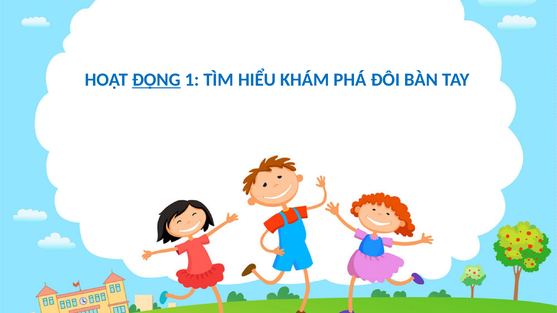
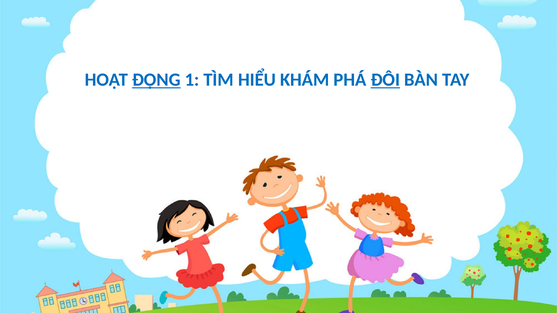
ĐÔI underline: none -> present
